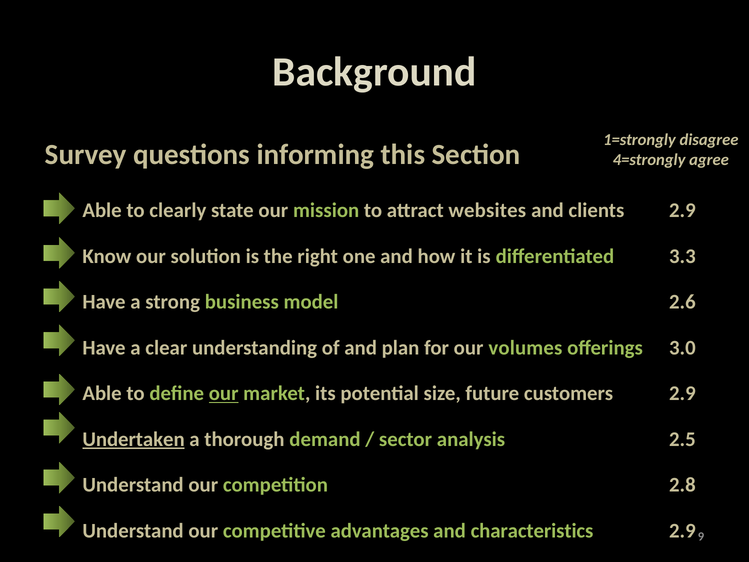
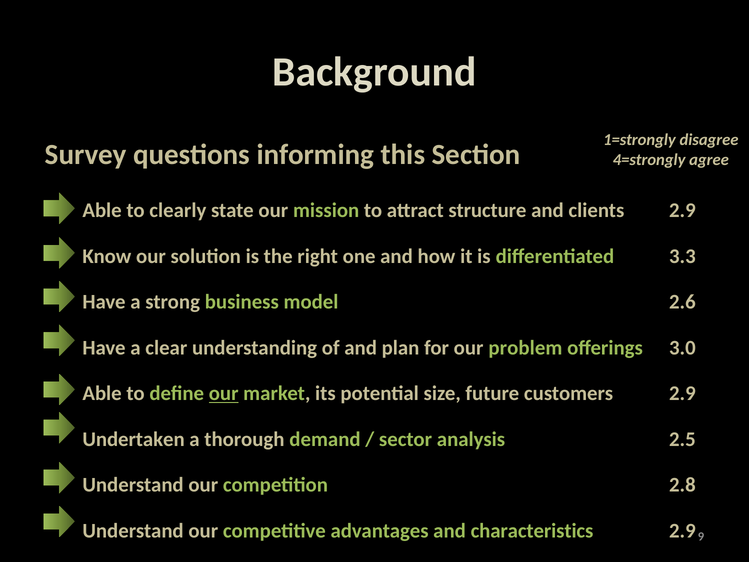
websites: websites -> structure
volumes: volumes -> problem
Undertaken underline: present -> none
